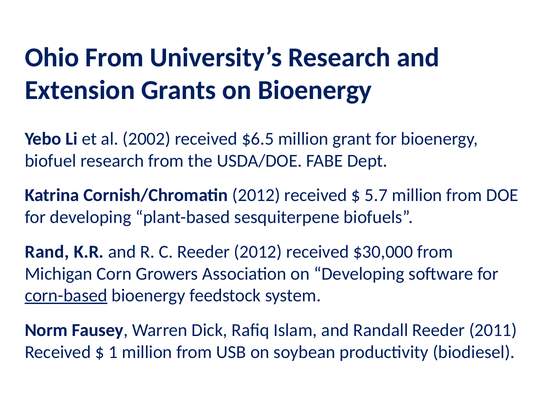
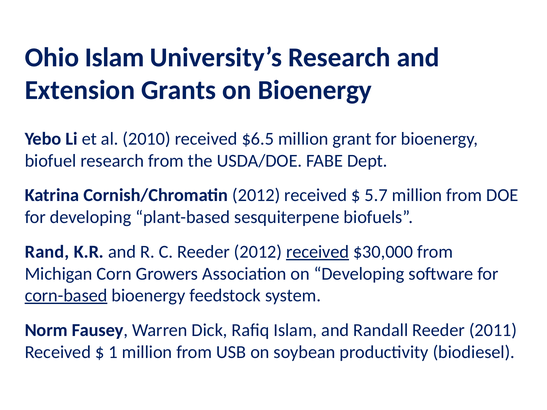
Ohio From: From -> Islam
2002: 2002 -> 2010
received at (318, 252) underline: none -> present
